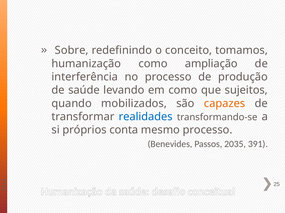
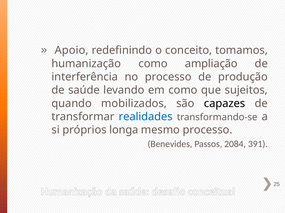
Sobre: Sobre -> Apoio
capazes colour: orange -> black
conta: conta -> longa
2035: 2035 -> 2084
